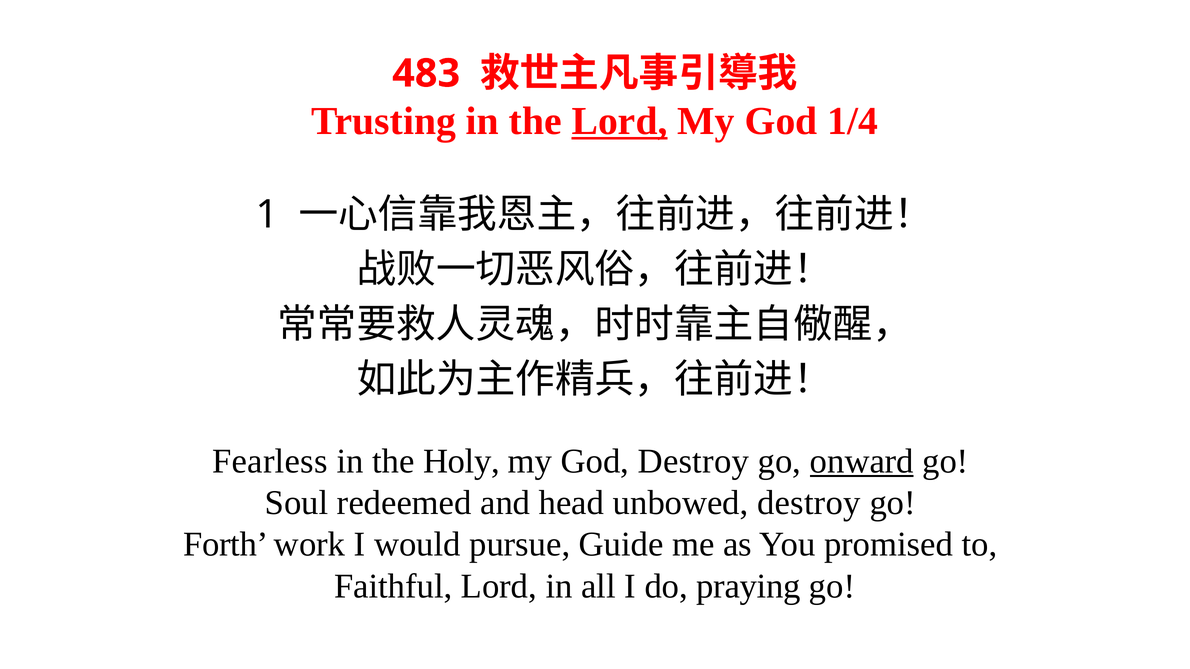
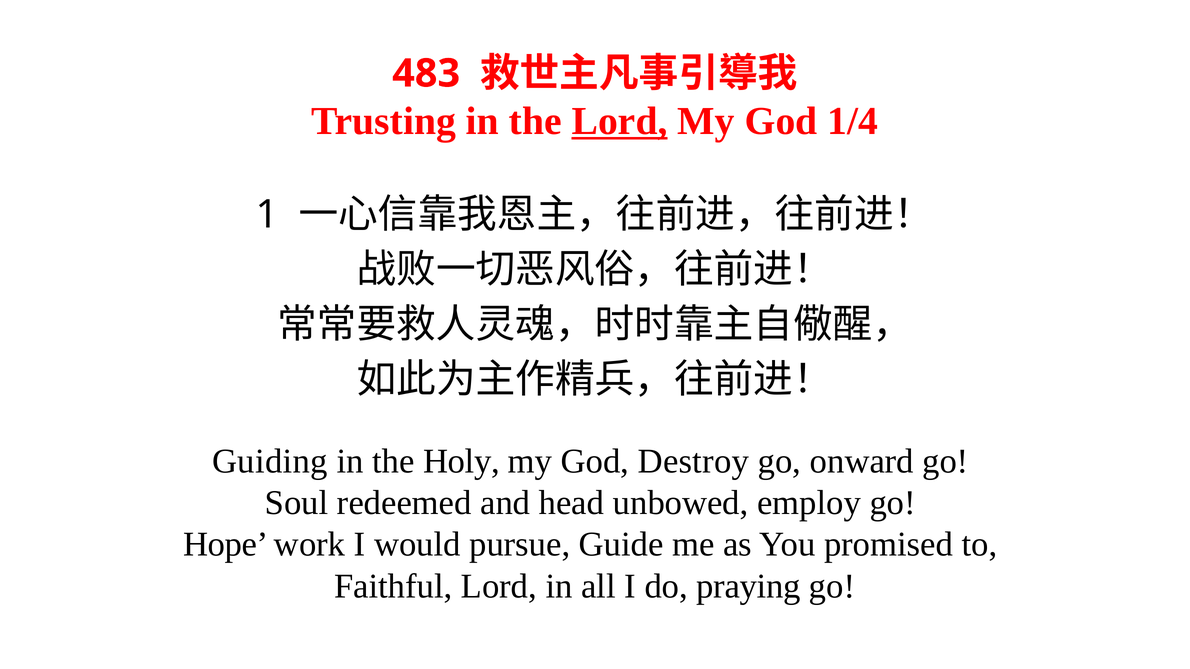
Fearless: Fearless -> Guiding
onward underline: present -> none
unbowed destroy: destroy -> employ
Forth: Forth -> Hope
